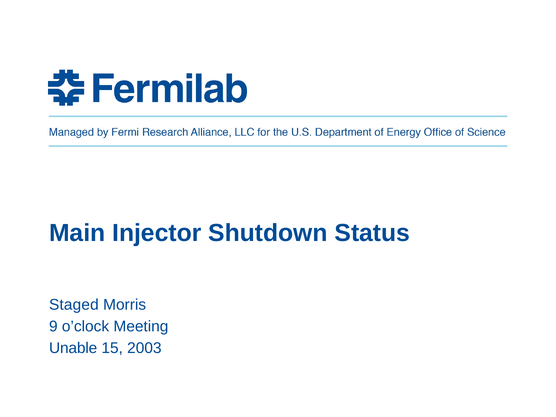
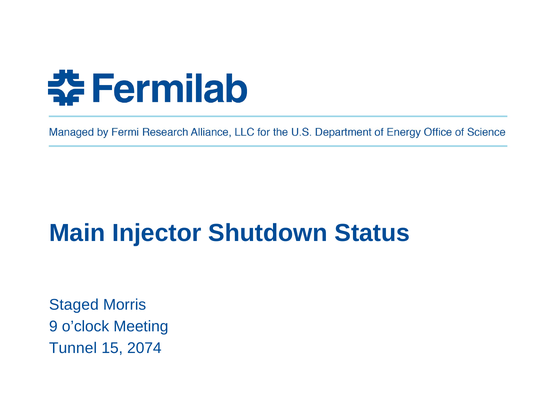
Unable: Unable -> Tunnel
2003: 2003 -> 2074
